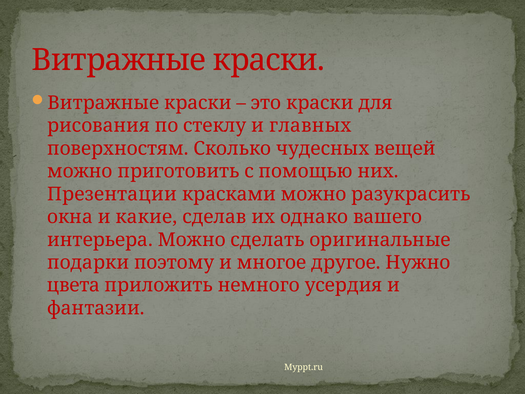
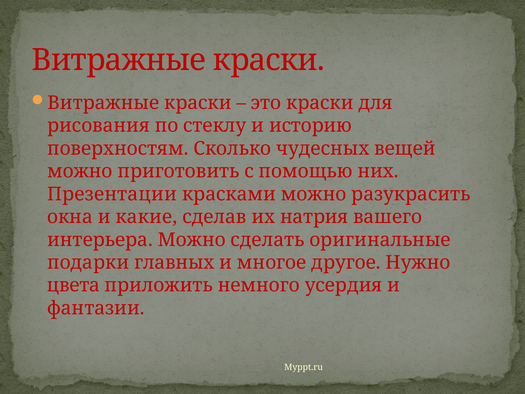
главных: главных -> историю
однако: однако -> натрия
поэтому: поэтому -> главных
